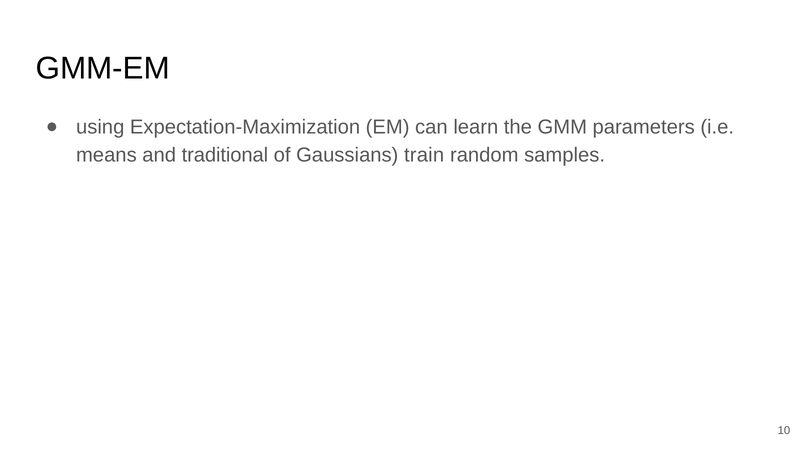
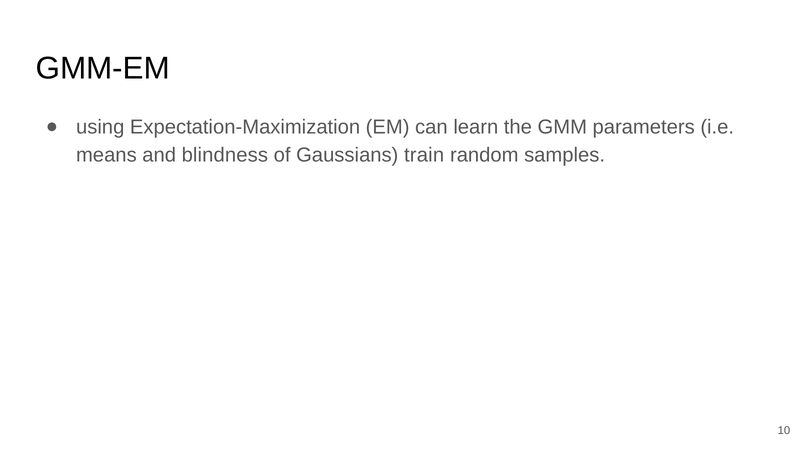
traditional: traditional -> blindness
